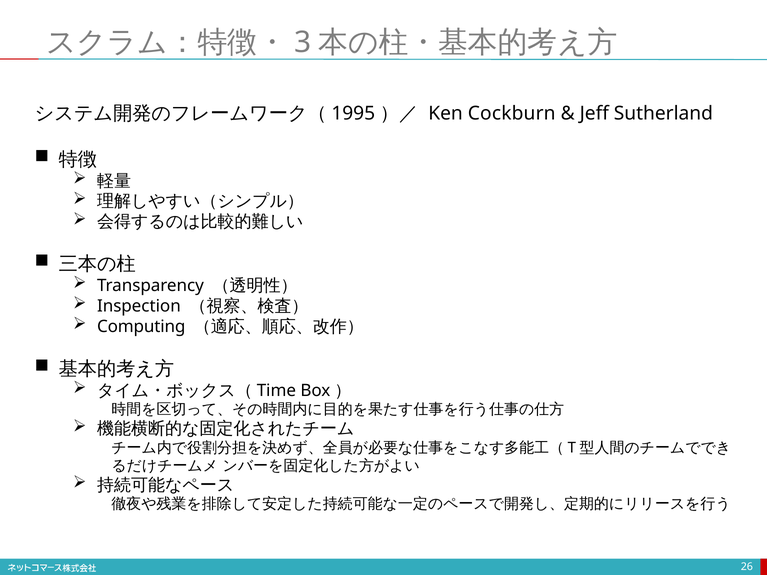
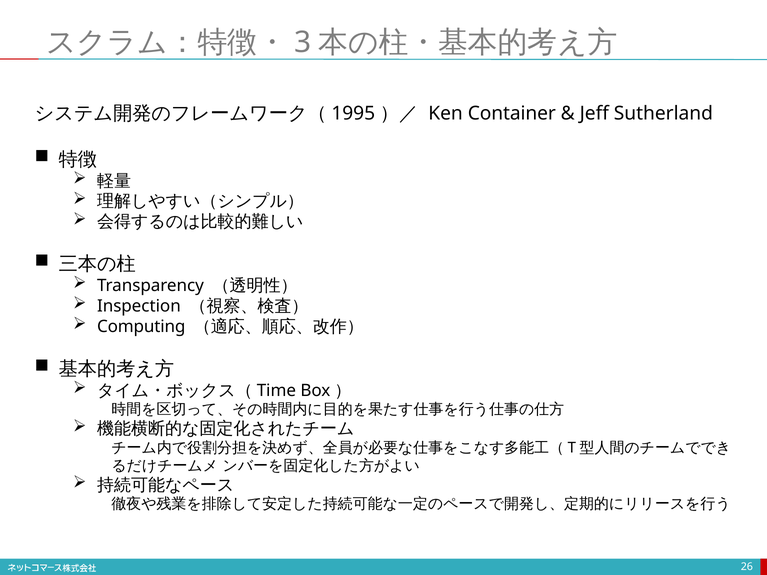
Cockburn: Cockburn -> Container
